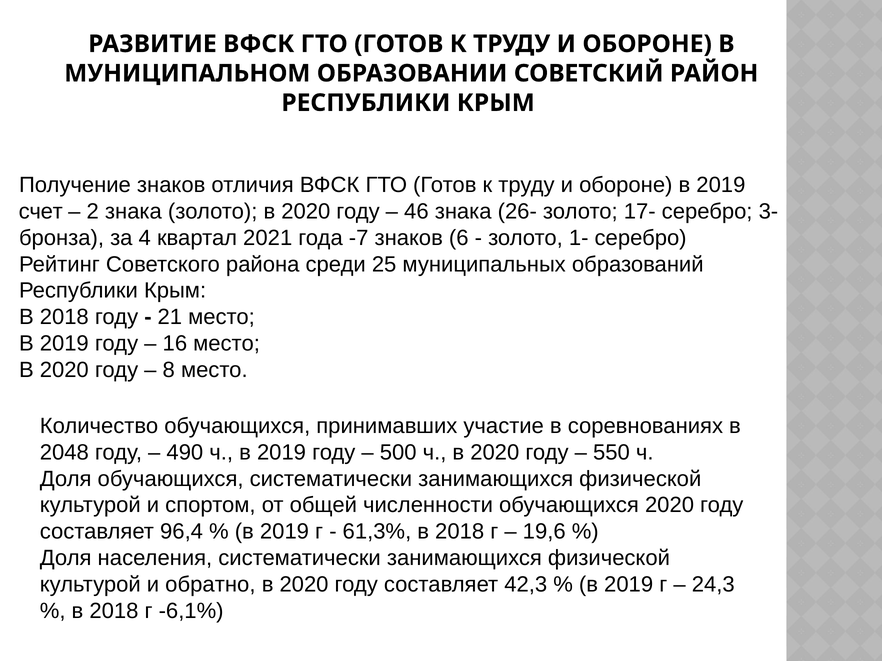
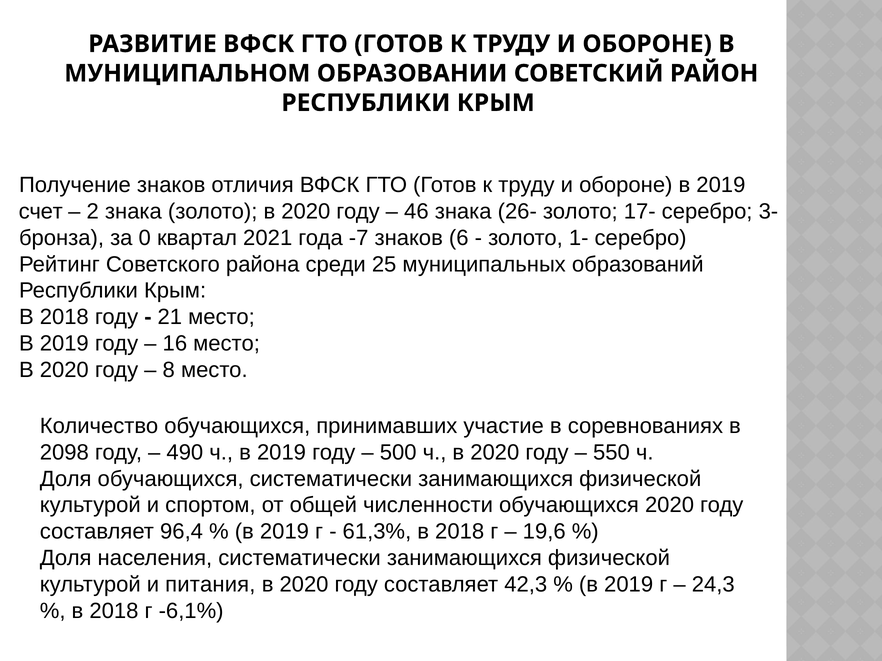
4: 4 -> 0
2048: 2048 -> 2098
обратно: обратно -> питания
